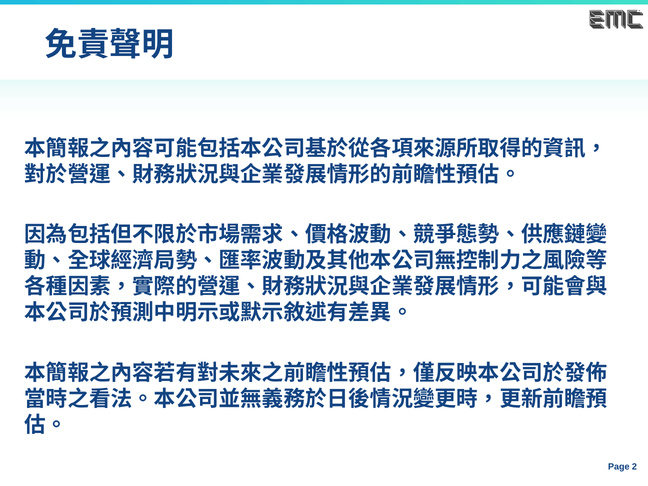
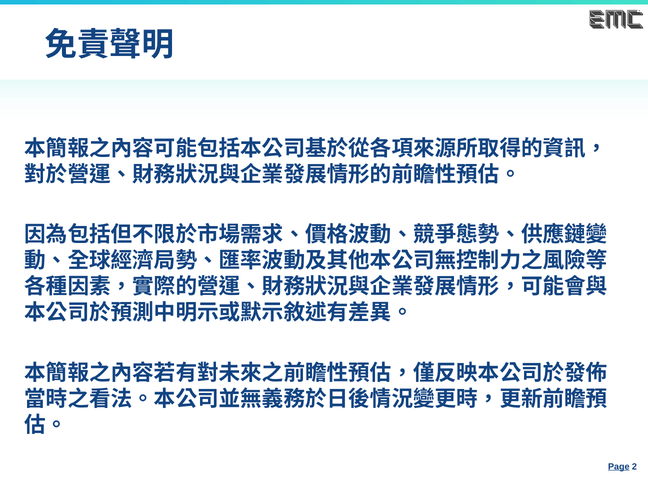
Page underline: none -> present
